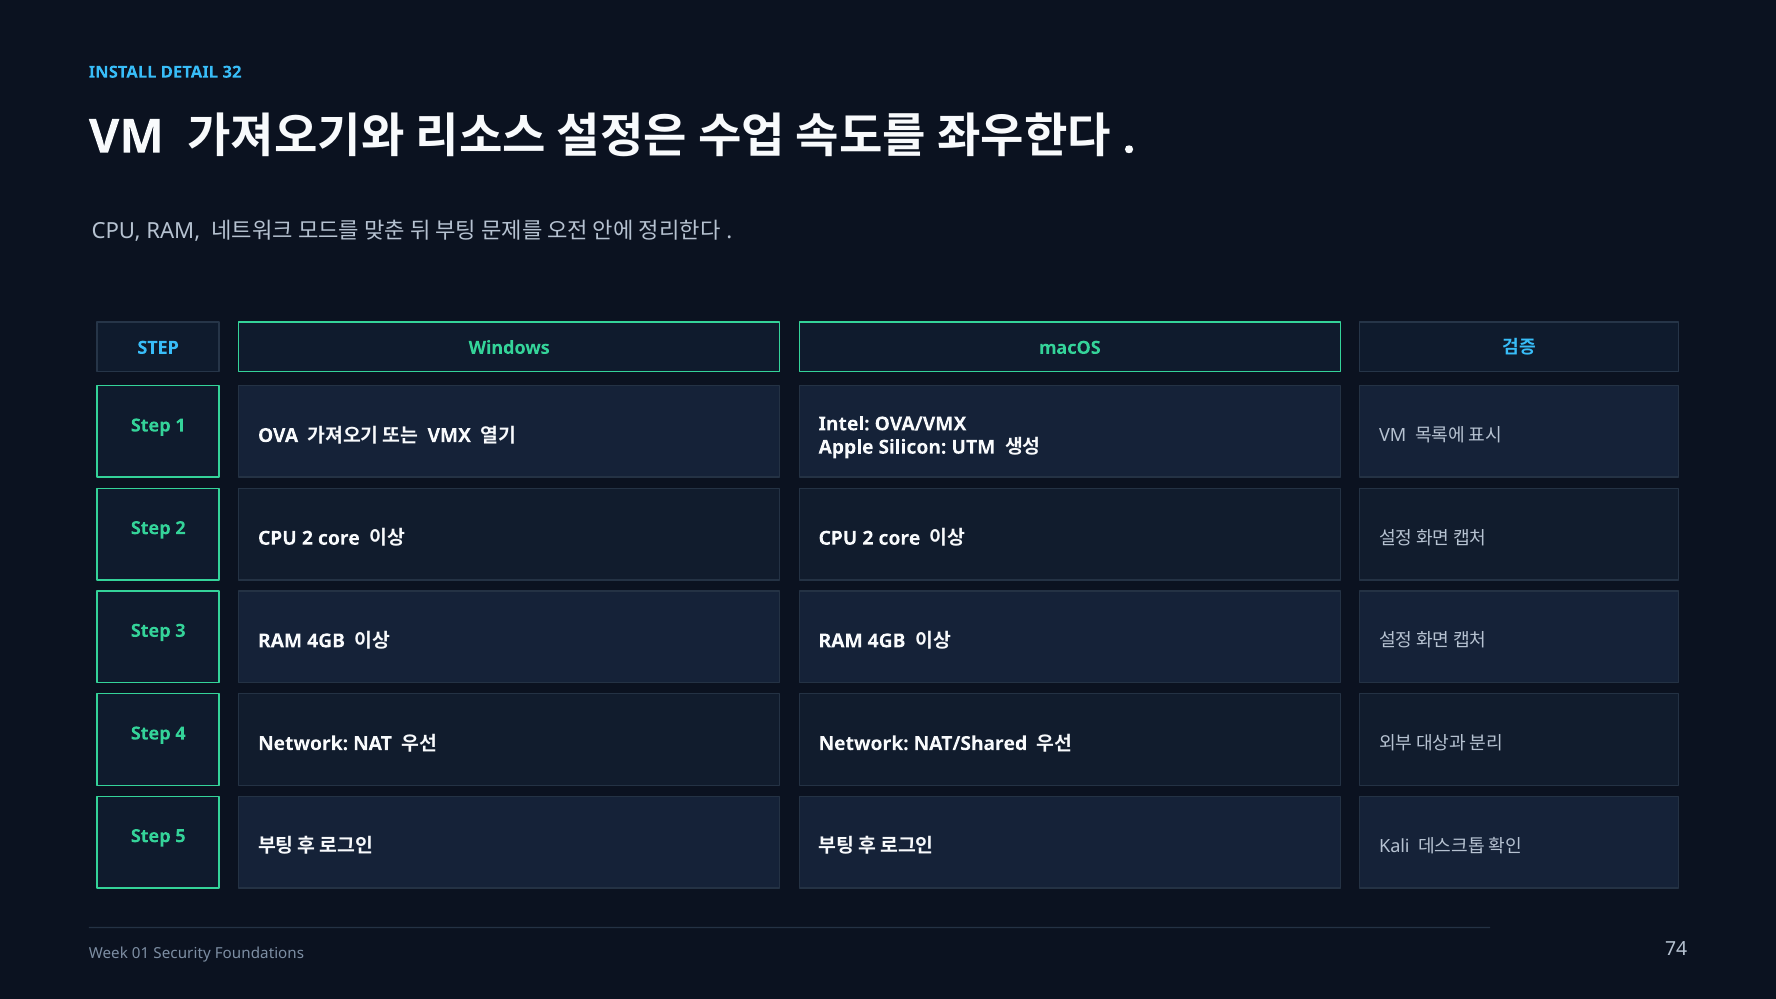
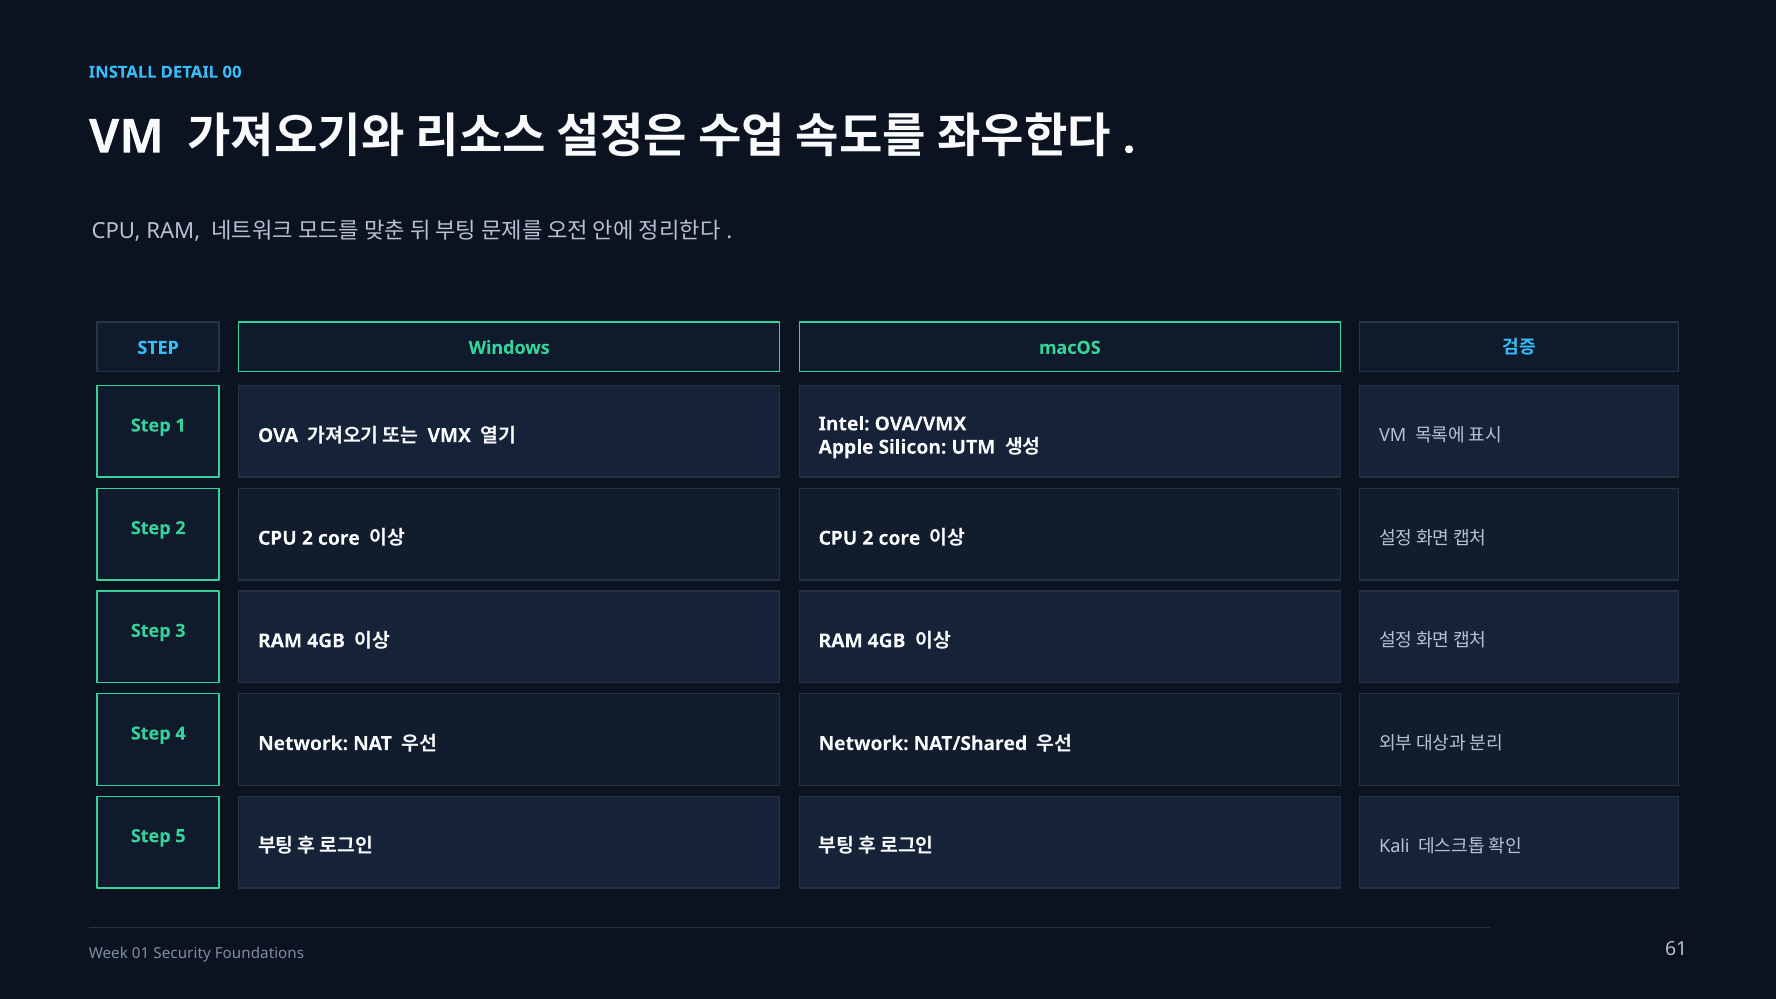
32: 32 -> 00
74: 74 -> 61
